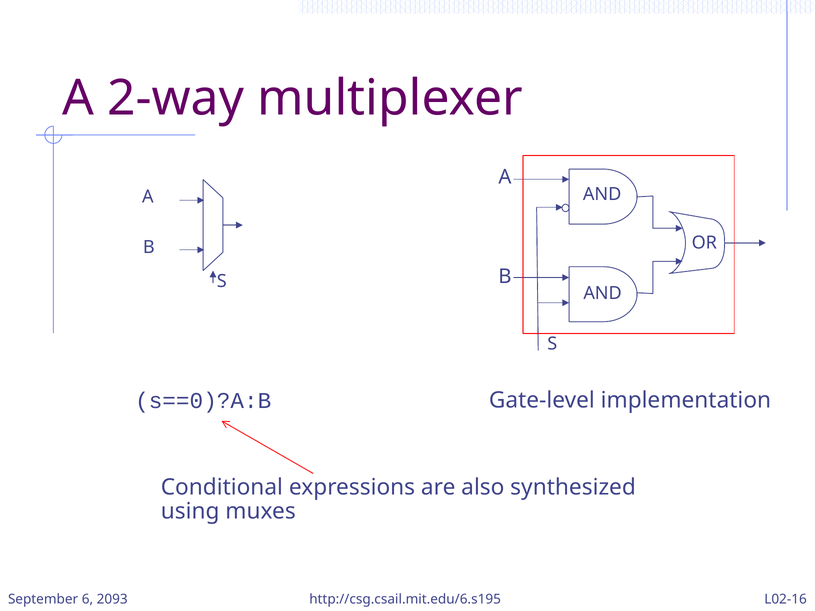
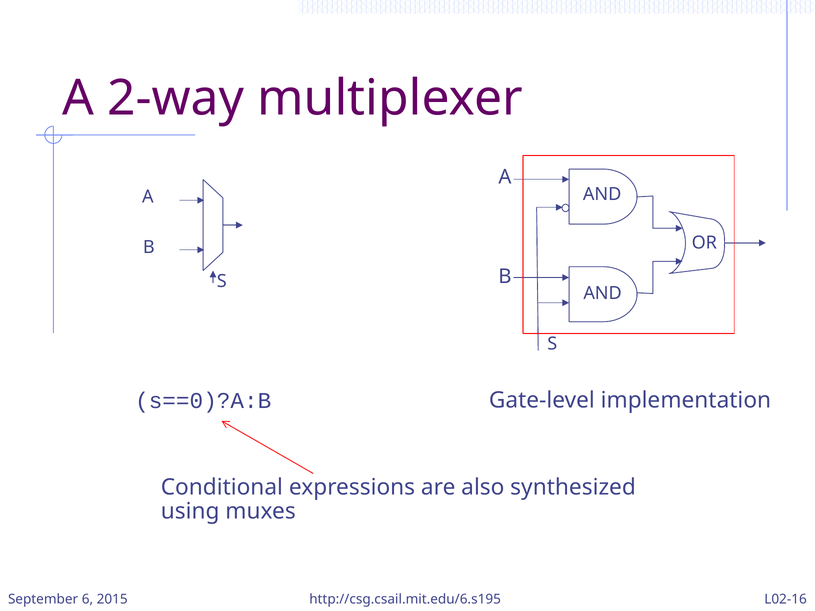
2093: 2093 -> 2015
